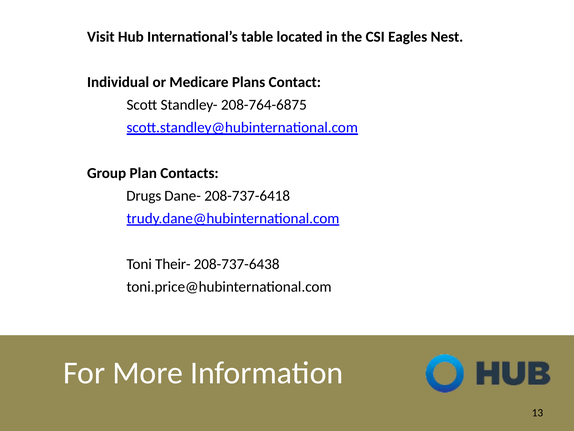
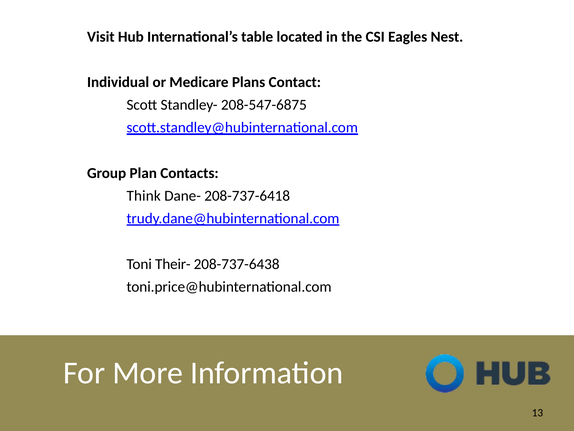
208-764-6875: 208-764-6875 -> 208-547-6875
Drugs: Drugs -> Think
